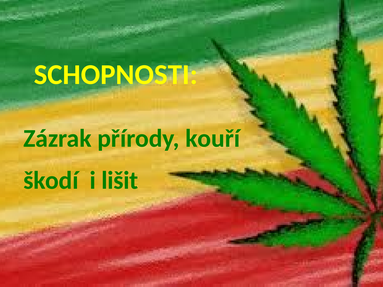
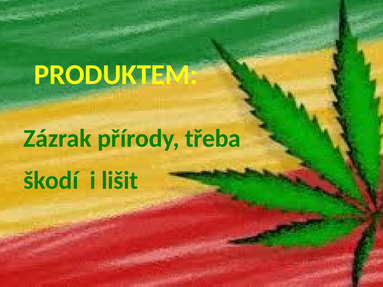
SCHOPNOSTI: SCHOPNOSTI -> PRODUKTEM
kouří: kouří -> třeba
